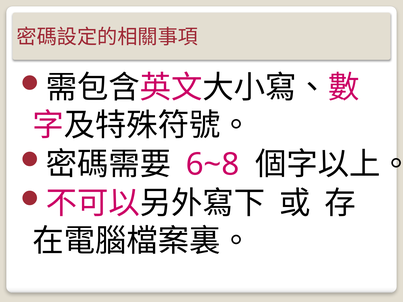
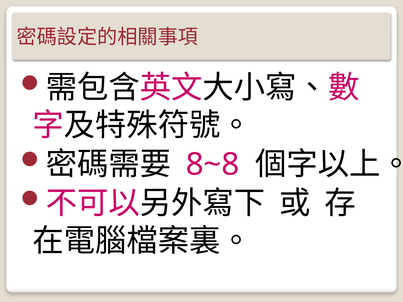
6~8: 6~8 -> 8~8
